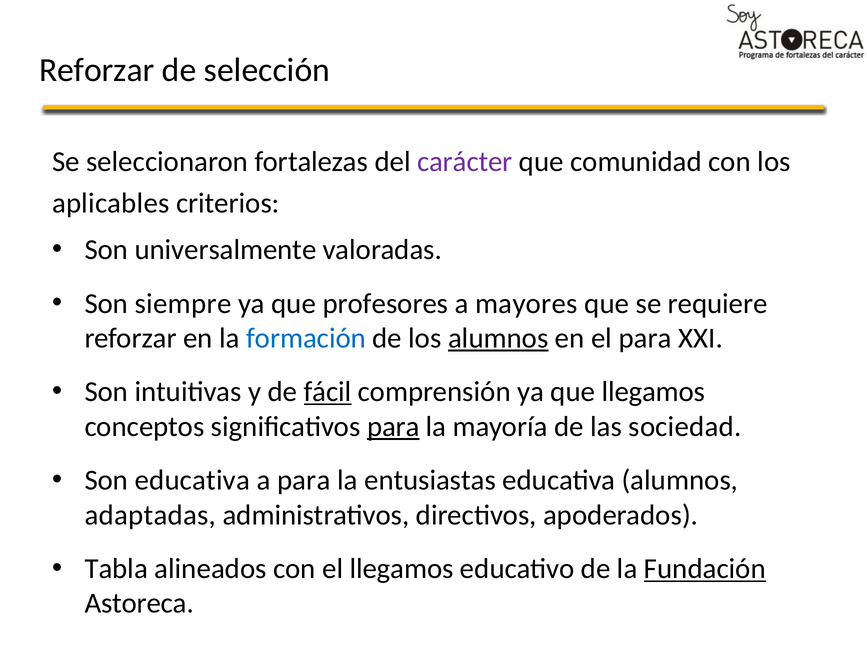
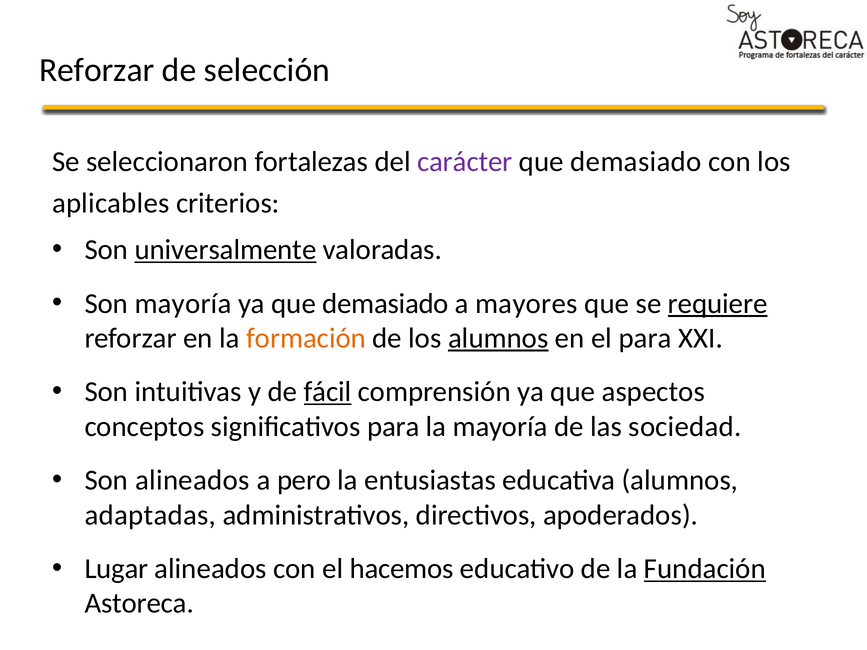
comunidad at (636, 162): comunidad -> demasiado
universalmente underline: none -> present
Son siempre: siempre -> mayoría
ya que profesores: profesores -> demasiado
requiere underline: none -> present
formación colour: blue -> orange
que llegamos: llegamos -> aspectos
para at (393, 427) underline: present -> none
Son educativa: educativa -> alineados
a para: para -> pero
Tabla: Tabla -> Lugar
el llegamos: llegamos -> hacemos
